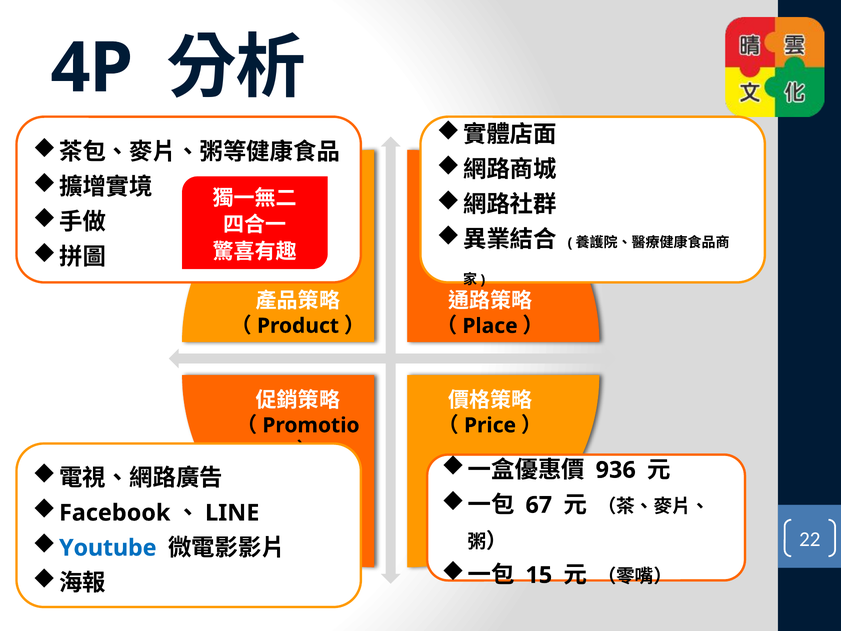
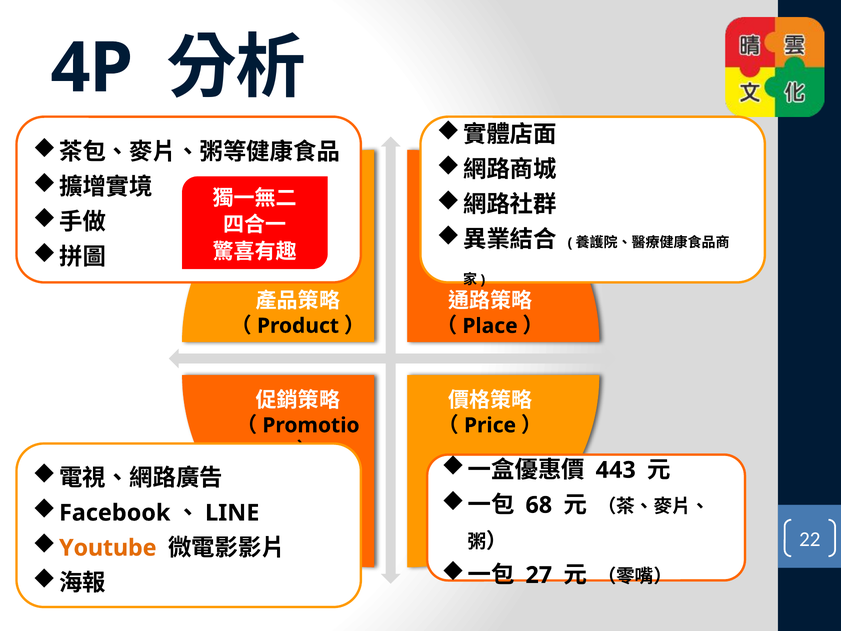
936: 936 -> 443
67: 67 -> 68
Youtube colour: blue -> orange
15: 15 -> 27
